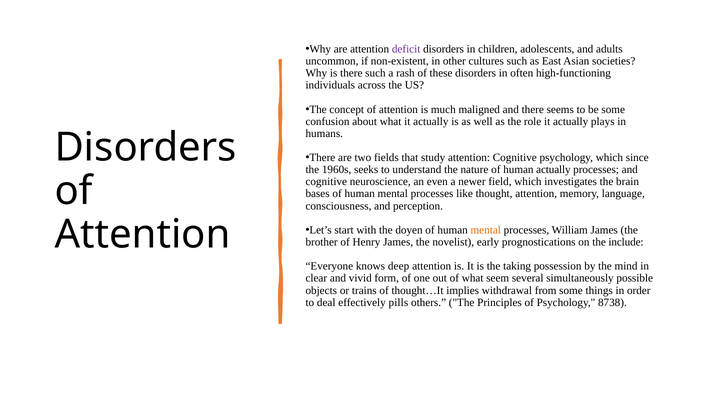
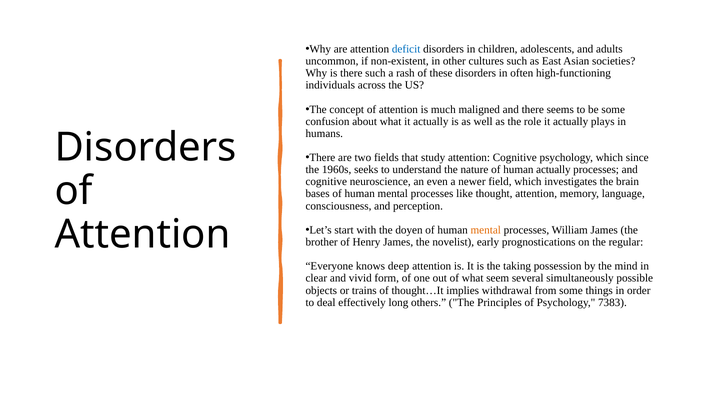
deficit colour: purple -> blue
include: include -> regular
pills: pills -> long
8738: 8738 -> 7383
